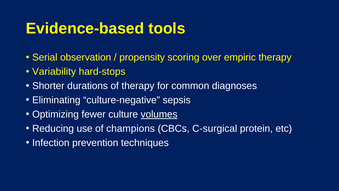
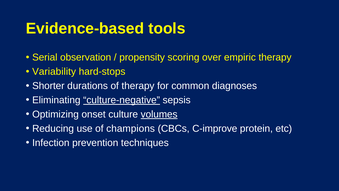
culture-negative underline: none -> present
fewer: fewer -> onset
C-surgical: C-surgical -> C-improve
